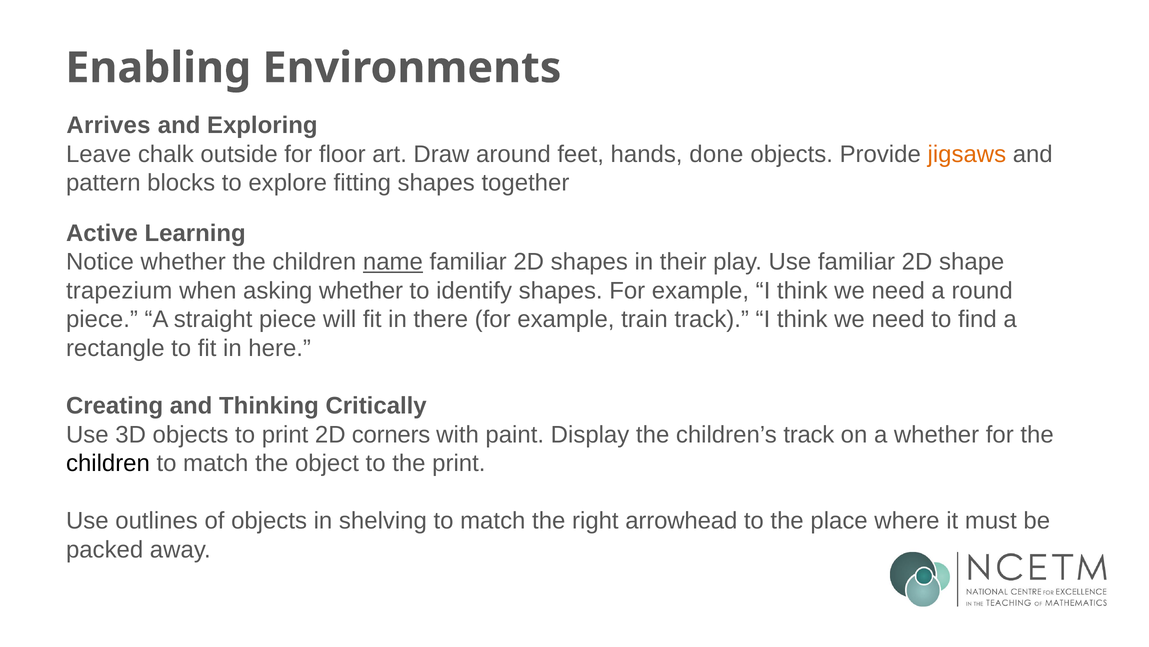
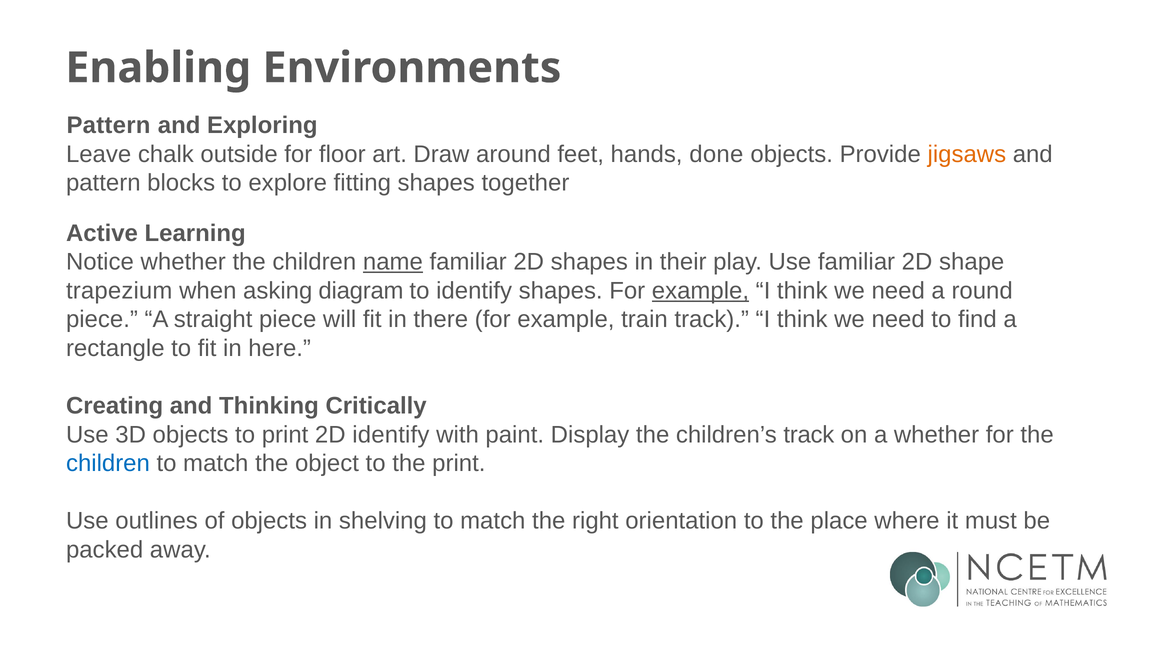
Arrives at (108, 125): Arrives -> Pattern
asking whether: whether -> diagram
example at (700, 290) underline: none -> present
2D corners: corners -> identify
children at (108, 463) colour: black -> blue
arrowhead: arrowhead -> orientation
